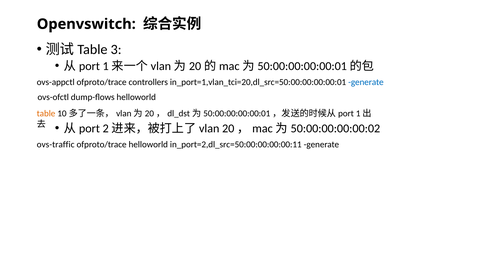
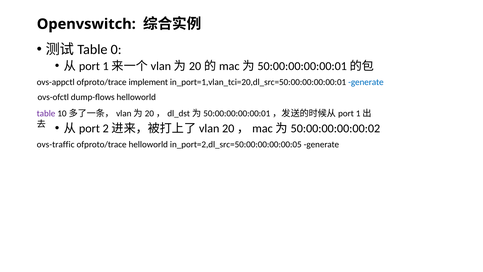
3: 3 -> 0
controllers: controllers -> implement
table colour: orange -> purple
in_port=2,dl_src=50:00:00:00:00:11: in_port=2,dl_src=50:00:00:00:00:11 -> in_port=2,dl_src=50:00:00:00:00:05
